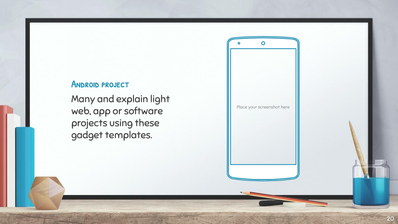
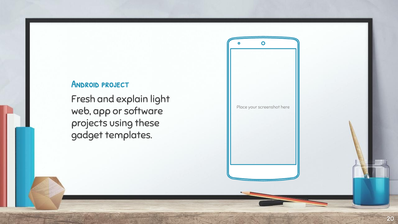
Many: Many -> Fresh
